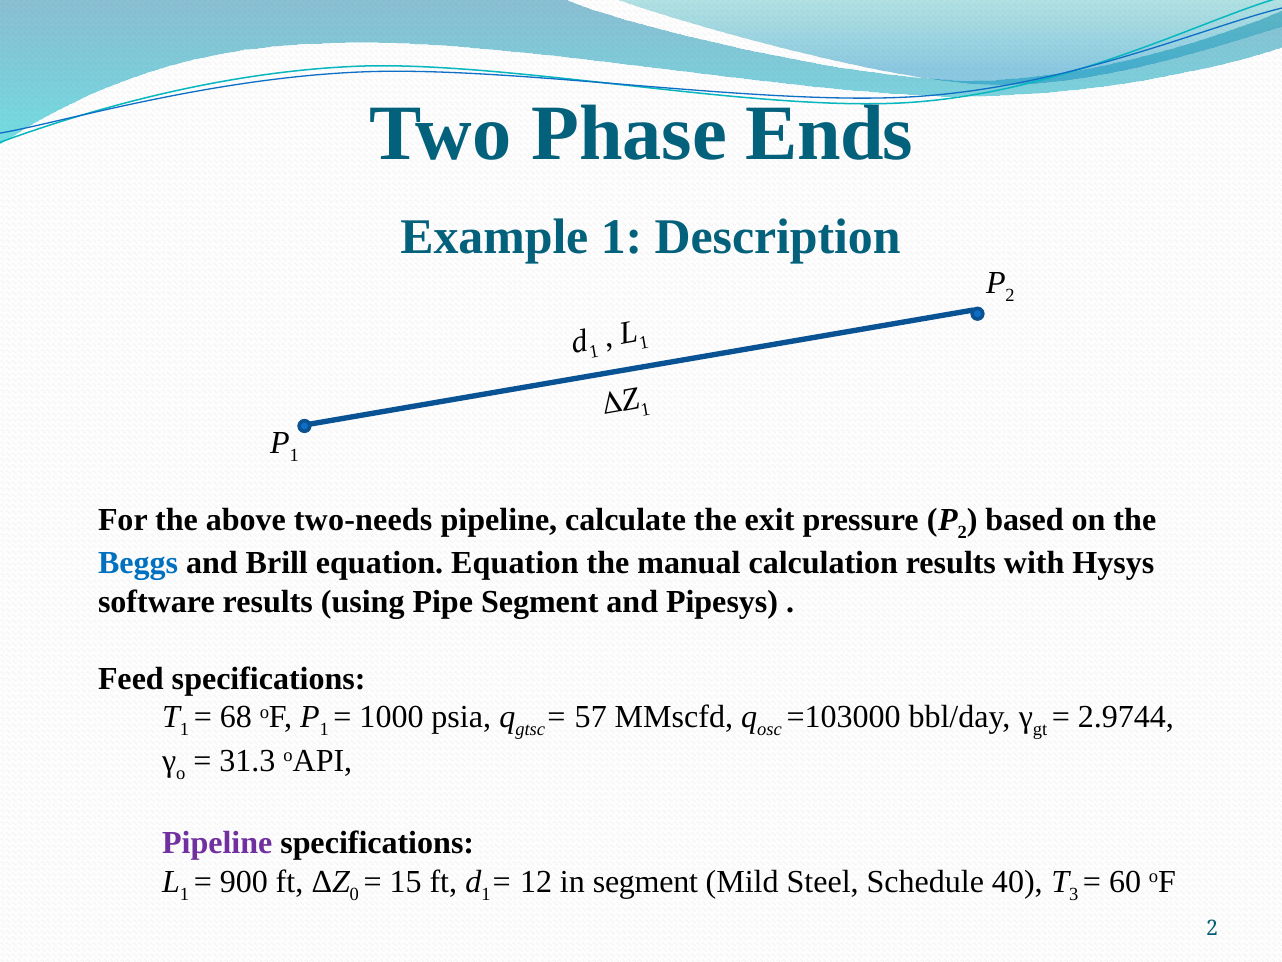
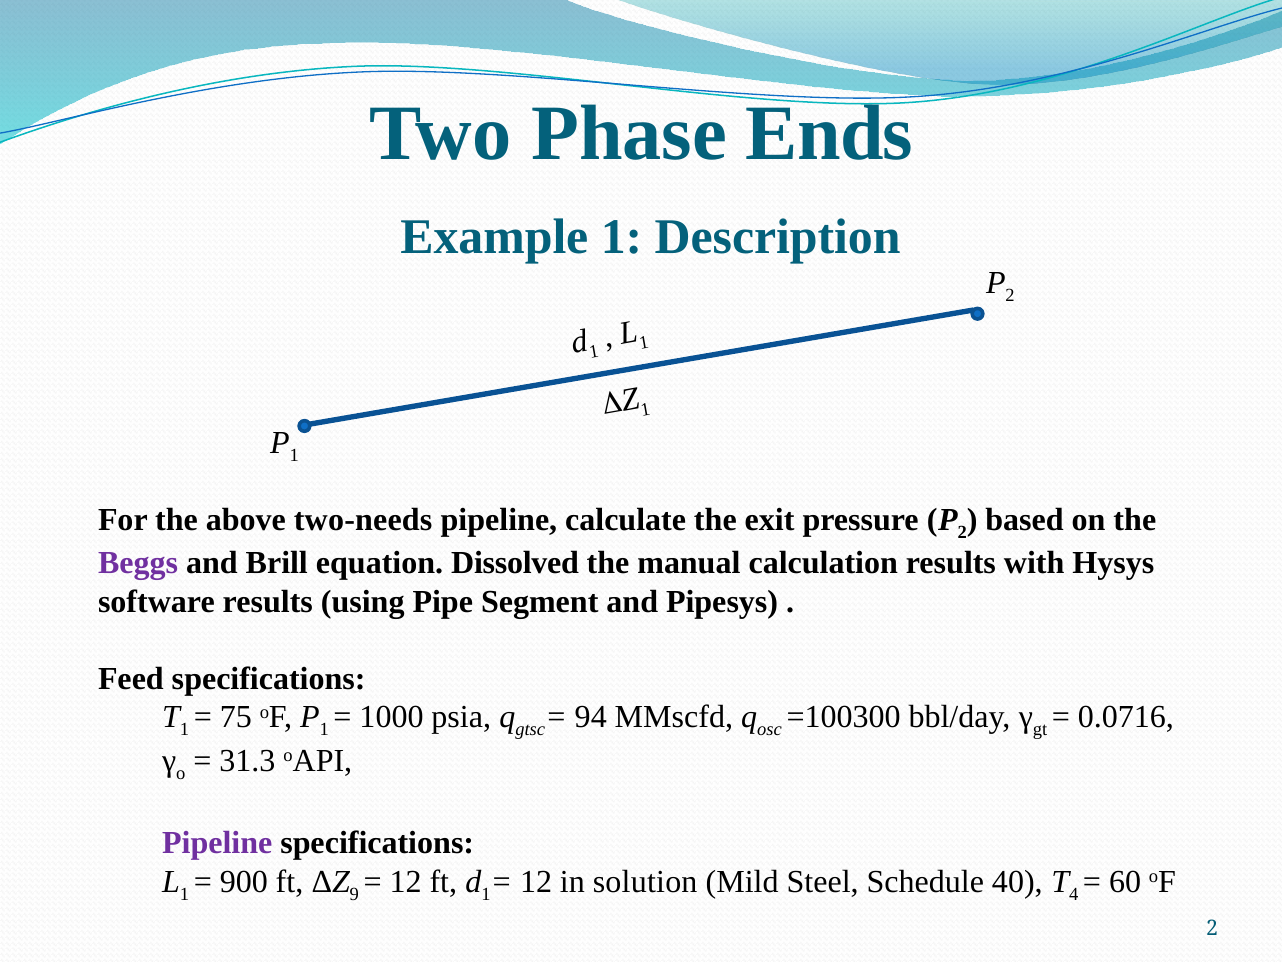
Beggs colour: blue -> purple
equation Equation: Equation -> Dissolved
68: 68 -> 75
57: 57 -> 94
=103000: =103000 -> =100300
2.9744: 2.9744 -> 0.0716
0: 0 -> 9
15 at (406, 881): 15 -> 12
in segment: segment -> solution
3: 3 -> 4
